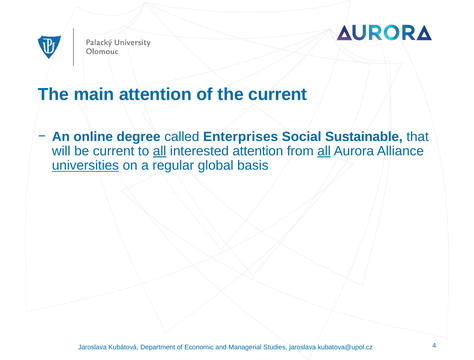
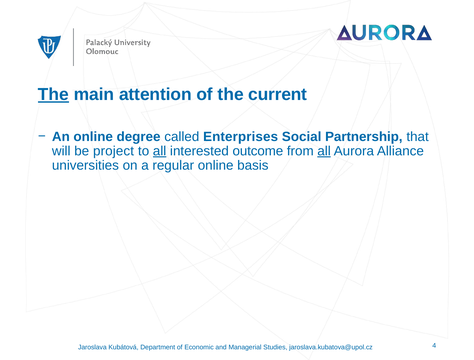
The at (53, 95) underline: none -> present
Sustainable: Sustainable -> Partnership
be current: current -> project
interested attention: attention -> outcome
universities underline: present -> none
regular global: global -> online
